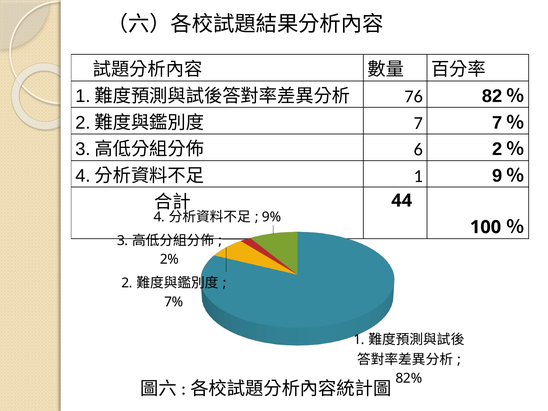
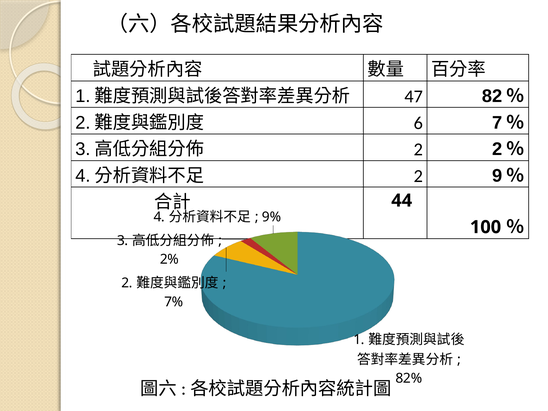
76: 76 -> 47
7: 7 -> 6
6 at (418, 150): 6 -> 2
1 at (418, 176): 1 -> 2
